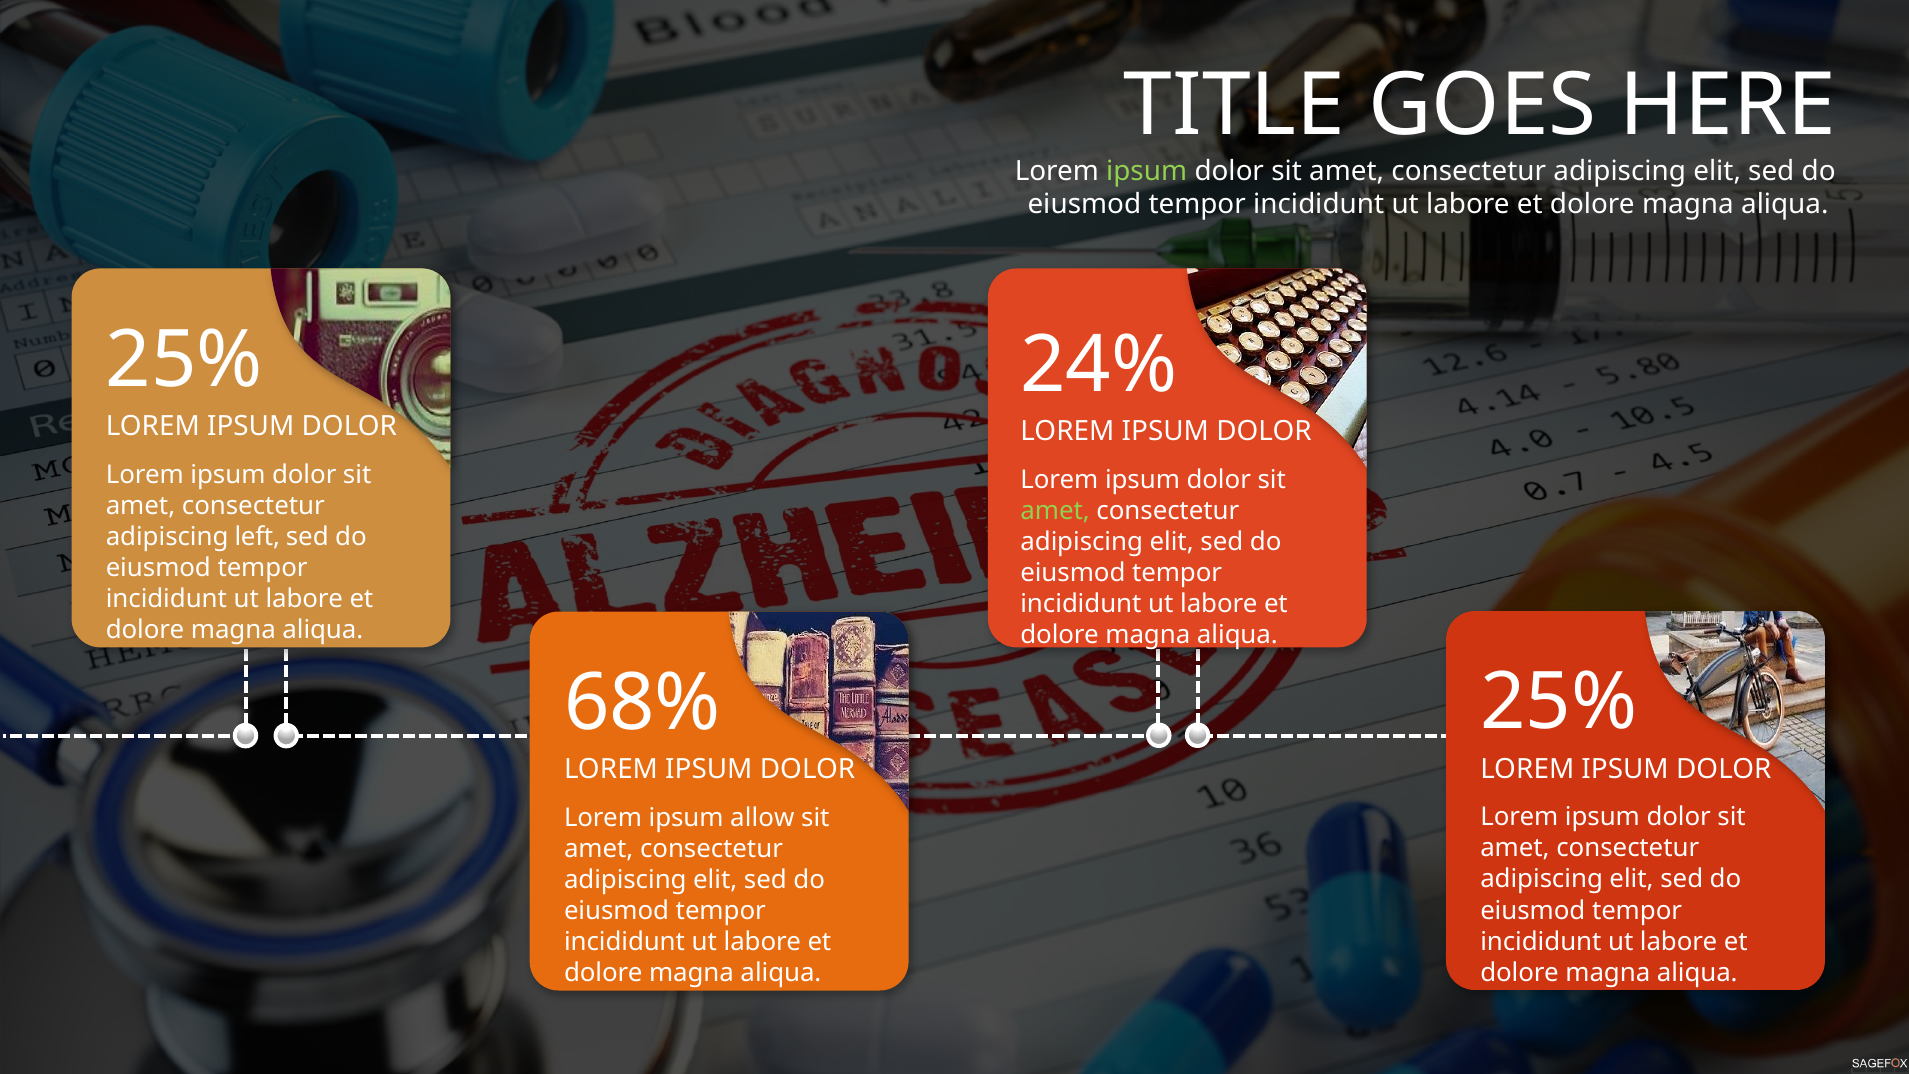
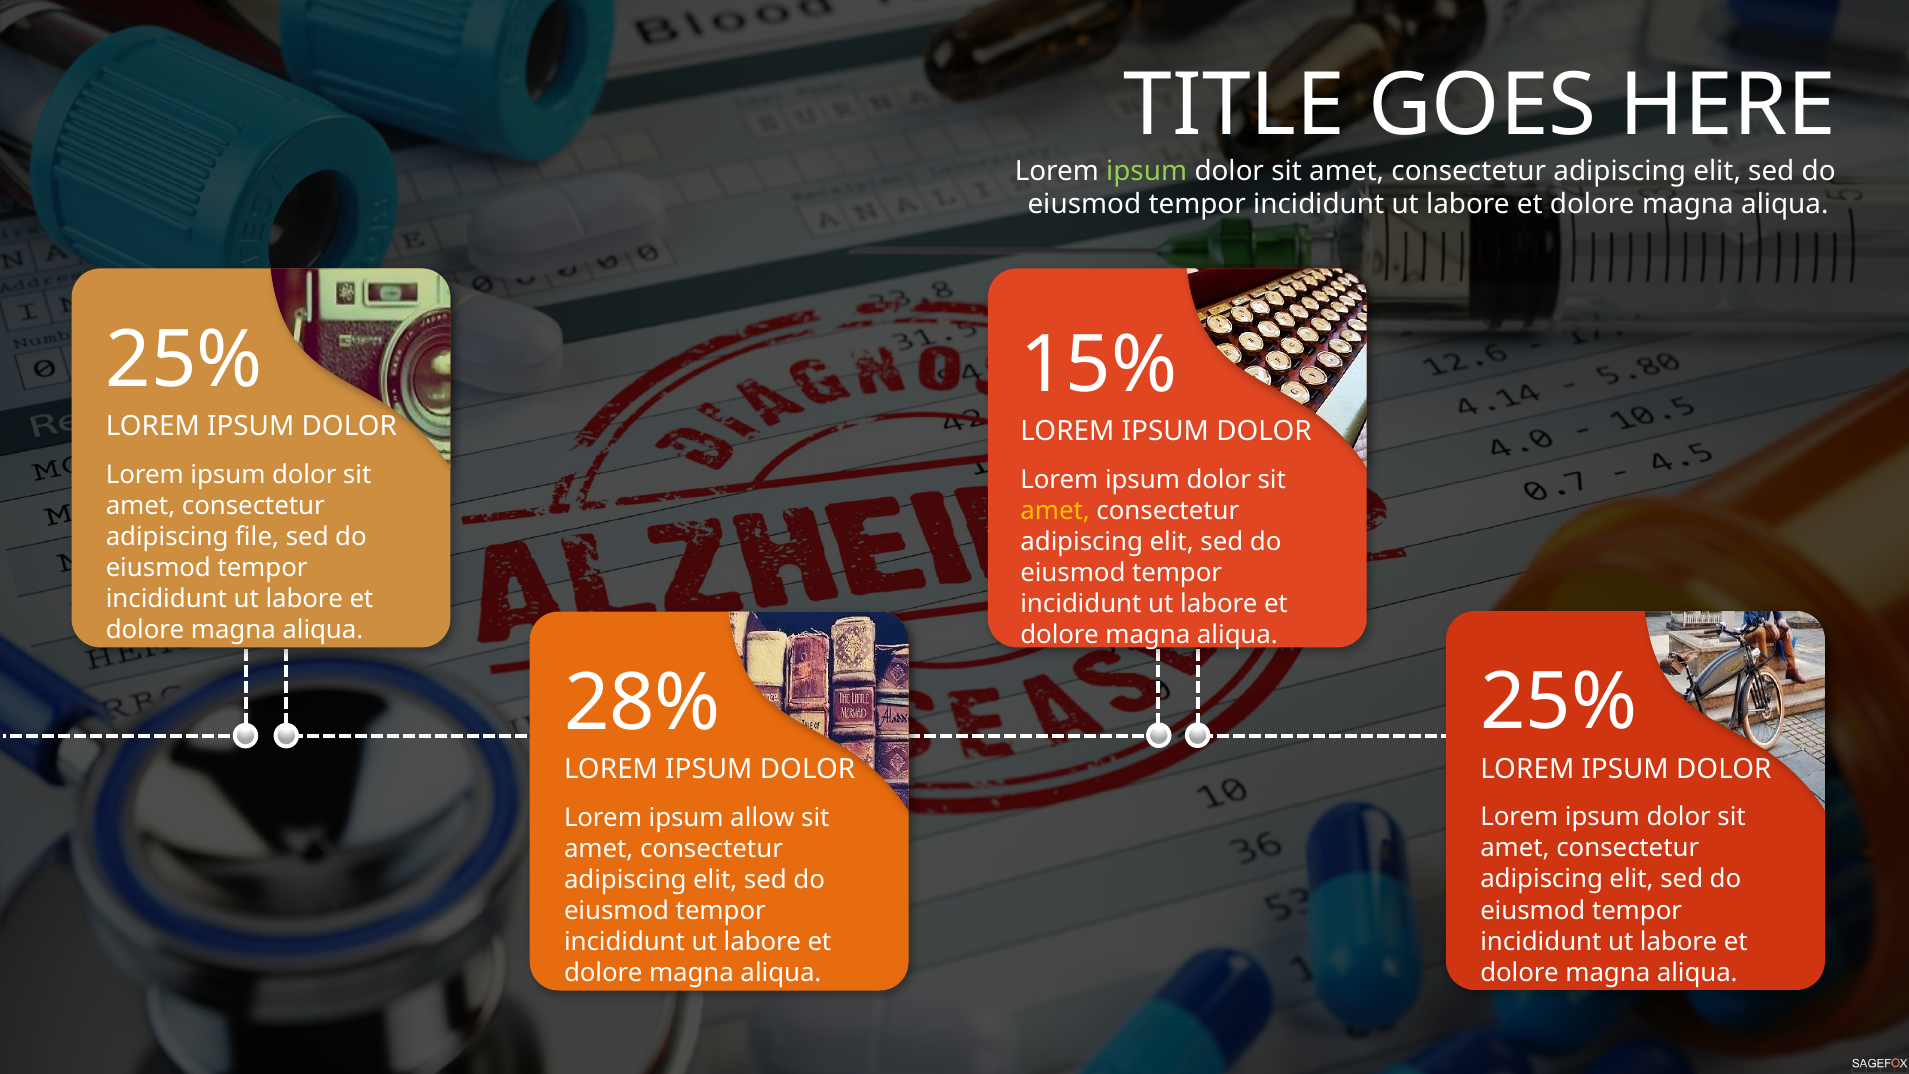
24%: 24% -> 15%
amet at (1055, 511) colour: light green -> yellow
left: left -> file
68%: 68% -> 28%
